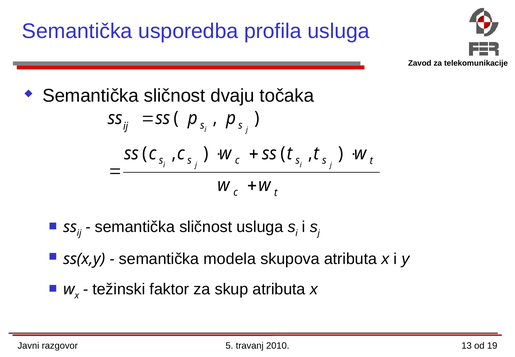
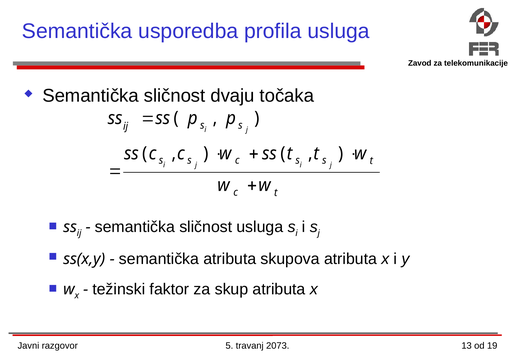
semantička modela: modela -> atributa
2010: 2010 -> 2073
